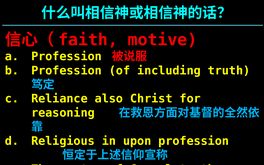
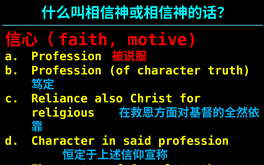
of including: including -> character
reasoning: reasoning -> religious
Religious at (63, 141): Religious -> Character
upon: upon -> said
